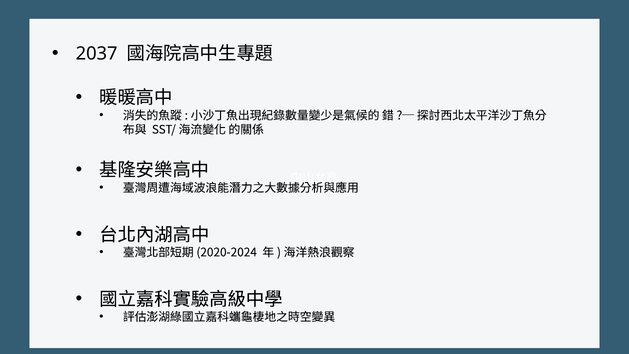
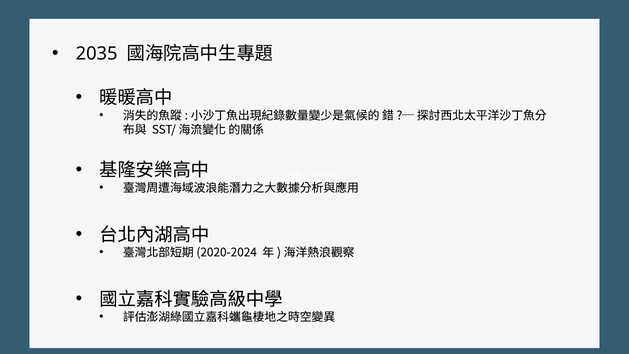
2037: 2037 -> 2035
